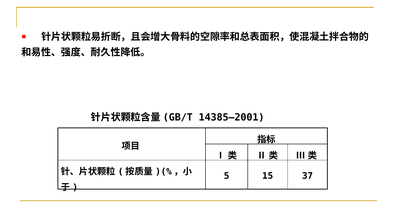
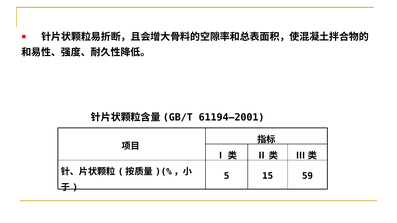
14385—2001: 14385—2001 -> 61194—2001
37: 37 -> 59
